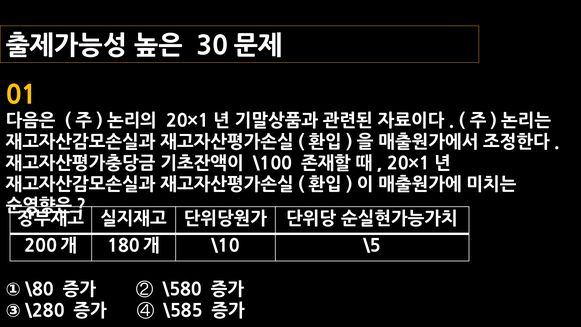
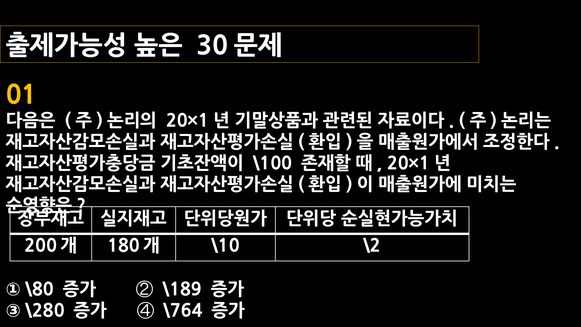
\5: \5 -> \2
\580: \580 -> \189
\585: \585 -> \764
